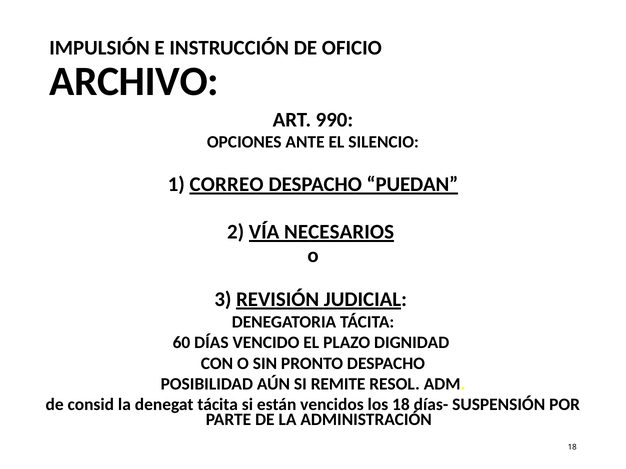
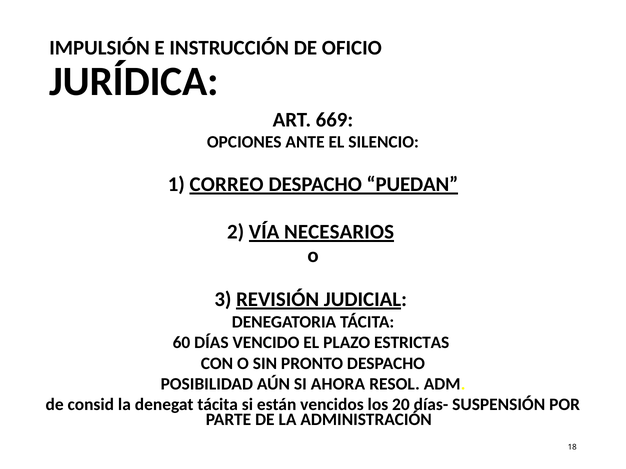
ARCHIVO: ARCHIVO -> JURÍDICA
990: 990 -> 669
DIGNIDAD: DIGNIDAD -> ESTRICTAS
REMITE: REMITE -> AHORA
los 18: 18 -> 20
